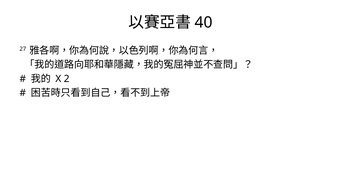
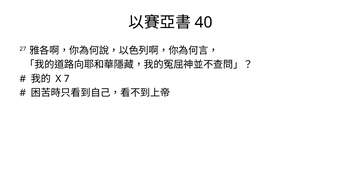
2: 2 -> 7
